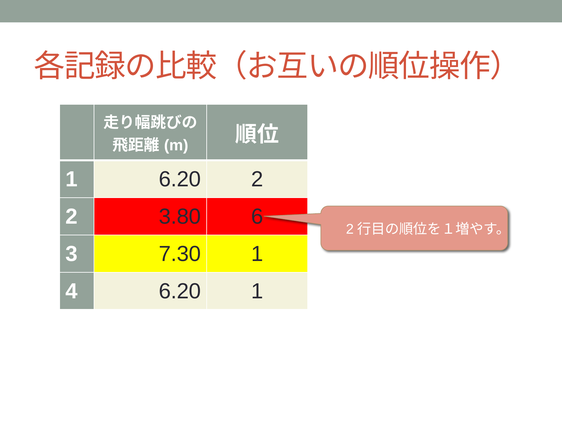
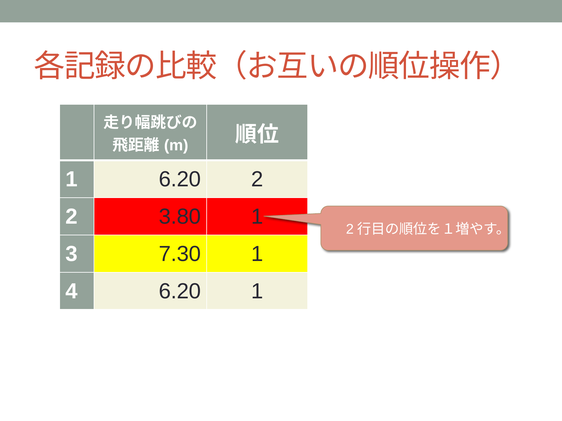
3.80 6: 6 -> 1
